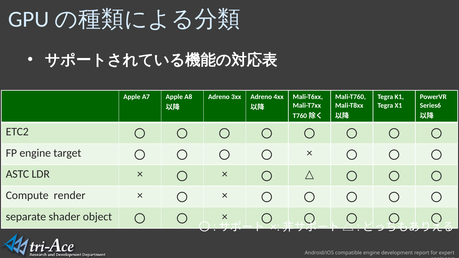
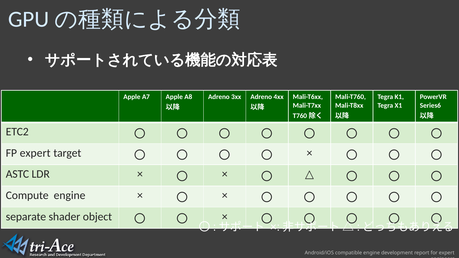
FP engine: engine -> expert
Compute render: render -> engine
